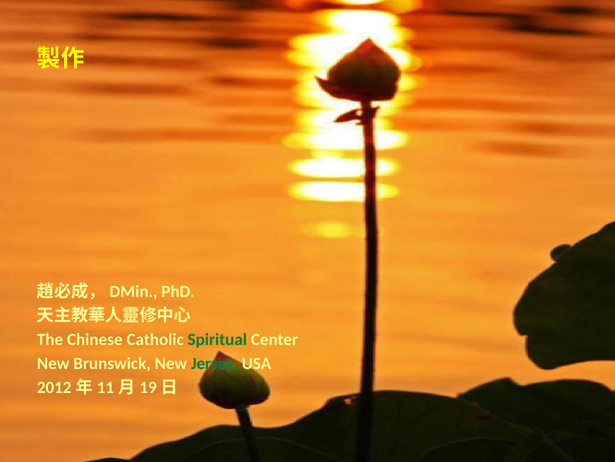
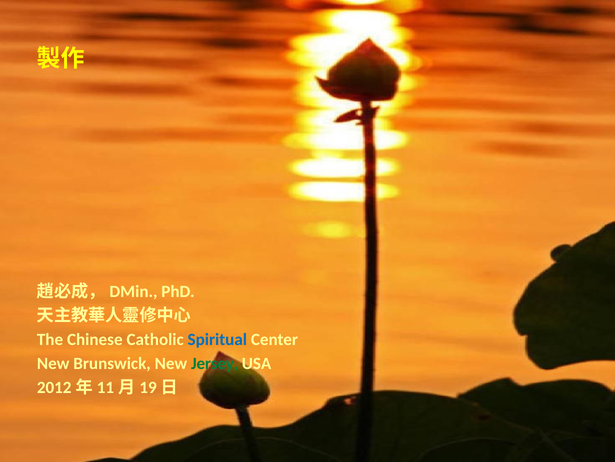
Spiritual colour: green -> blue
